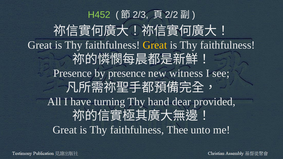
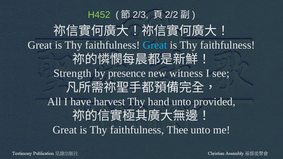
Great at (155, 45) colour: yellow -> light blue
Presence at (73, 73): Presence -> Strength
turning: turning -> harvest
hand dear: dear -> unto
